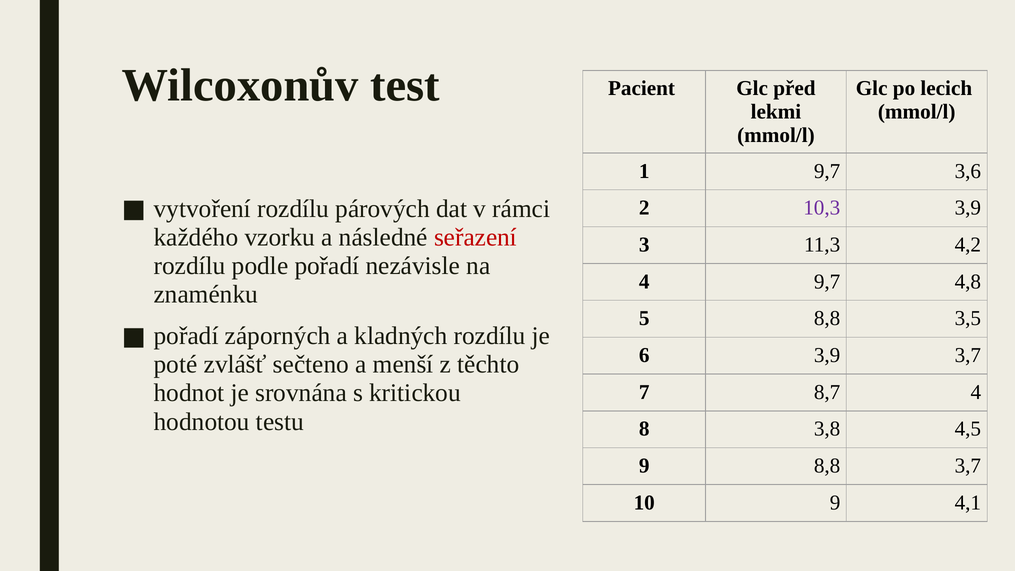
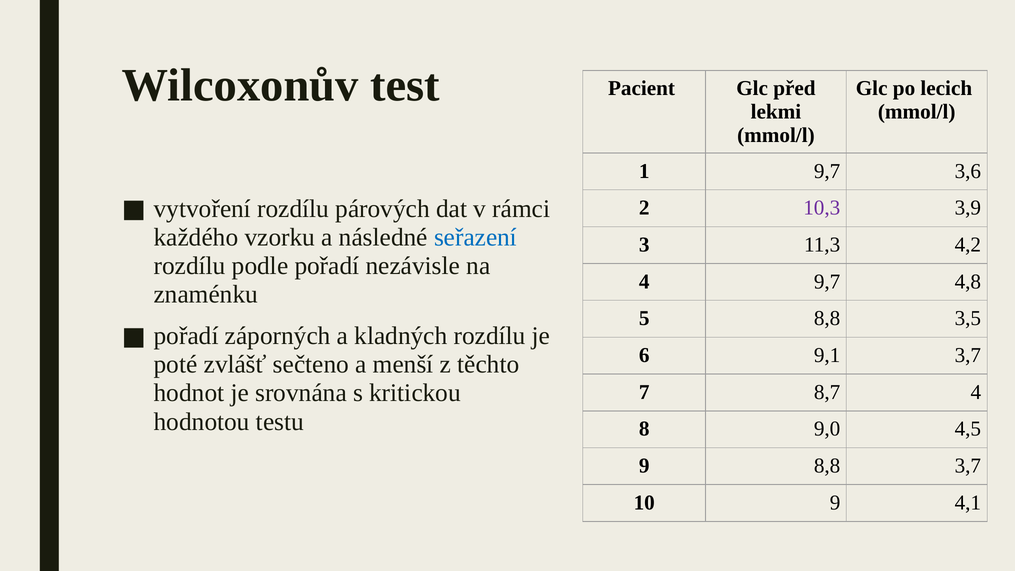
seřazení colour: red -> blue
6 3,9: 3,9 -> 9,1
3,8: 3,8 -> 9,0
